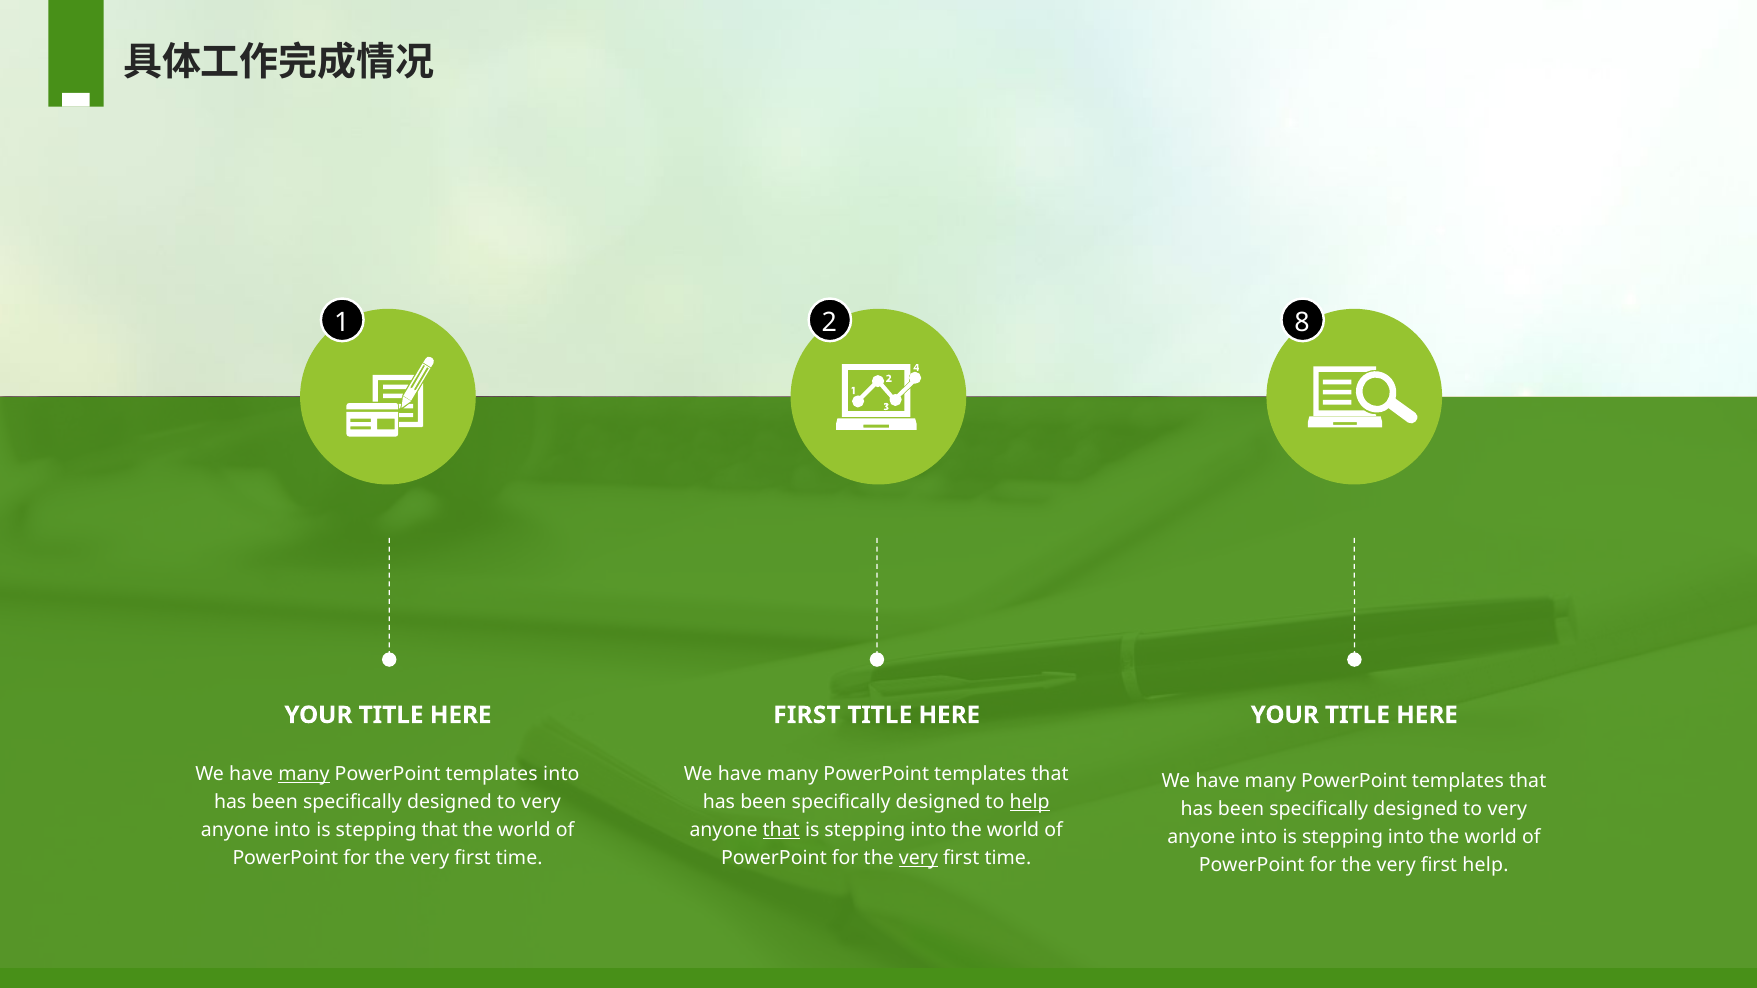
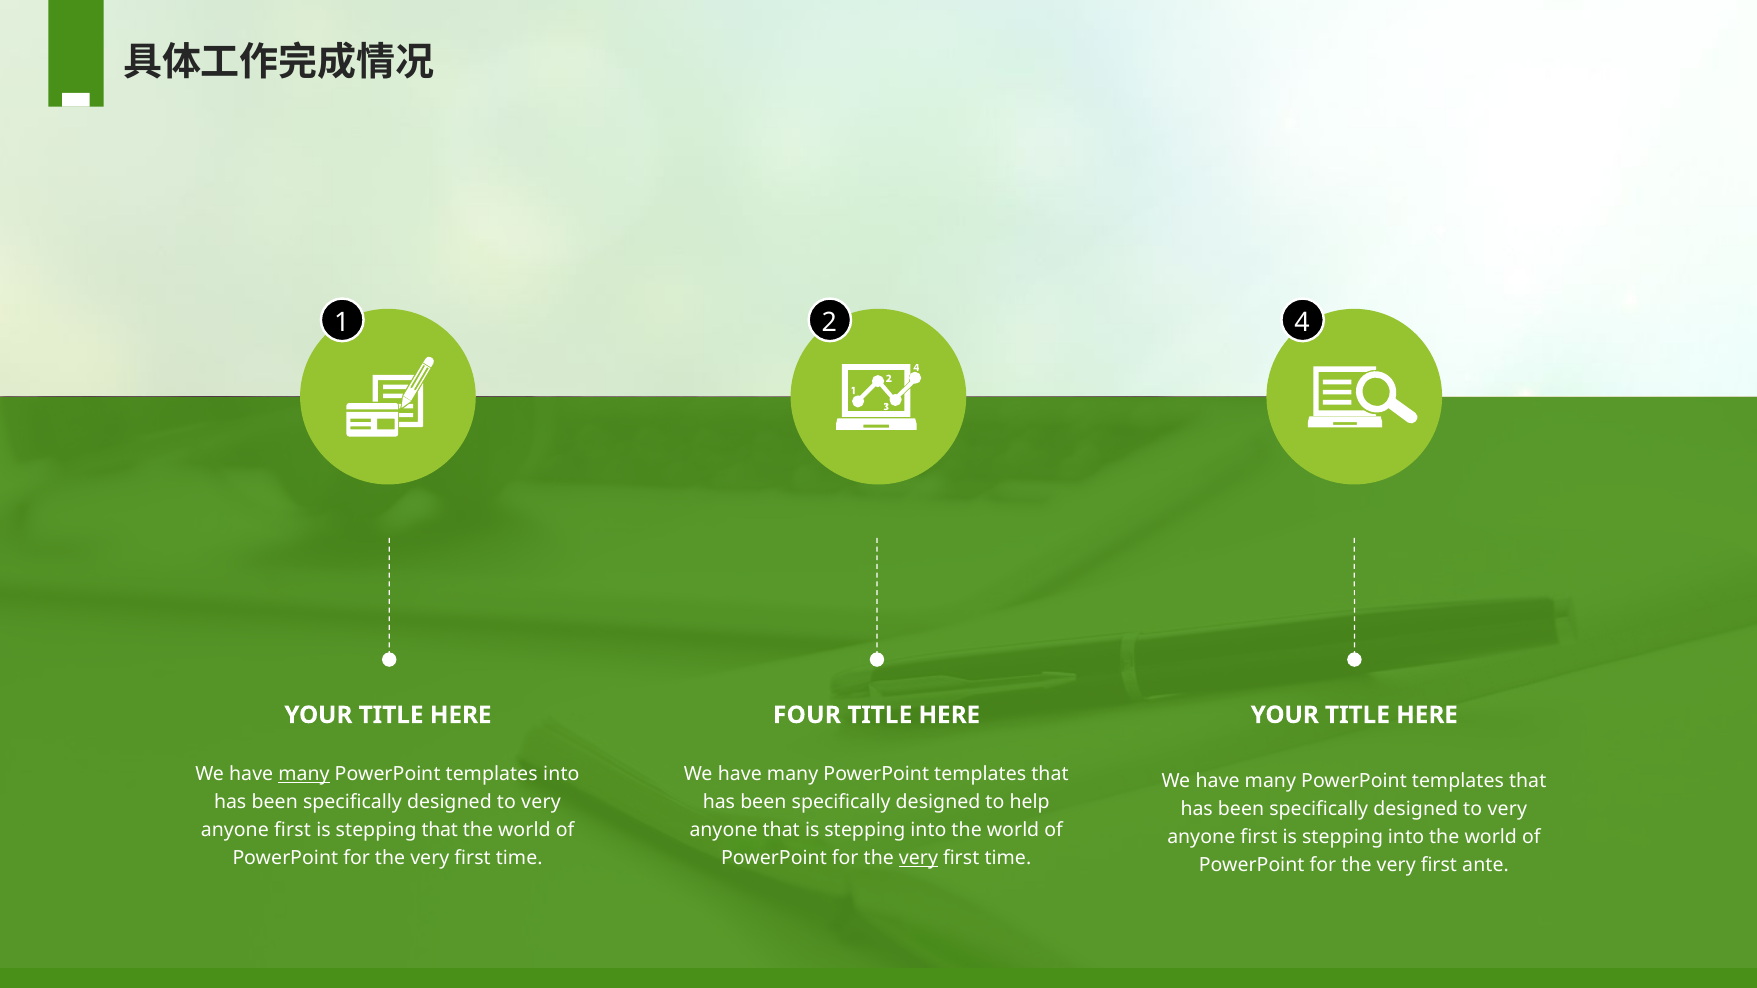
8: 8 -> 4
FIRST at (807, 715): FIRST -> FOUR
help at (1030, 802) underline: present -> none
into at (292, 830): into -> first
that at (781, 830) underline: present -> none
into at (1259, 837): into -> first
first help: help -> ante
